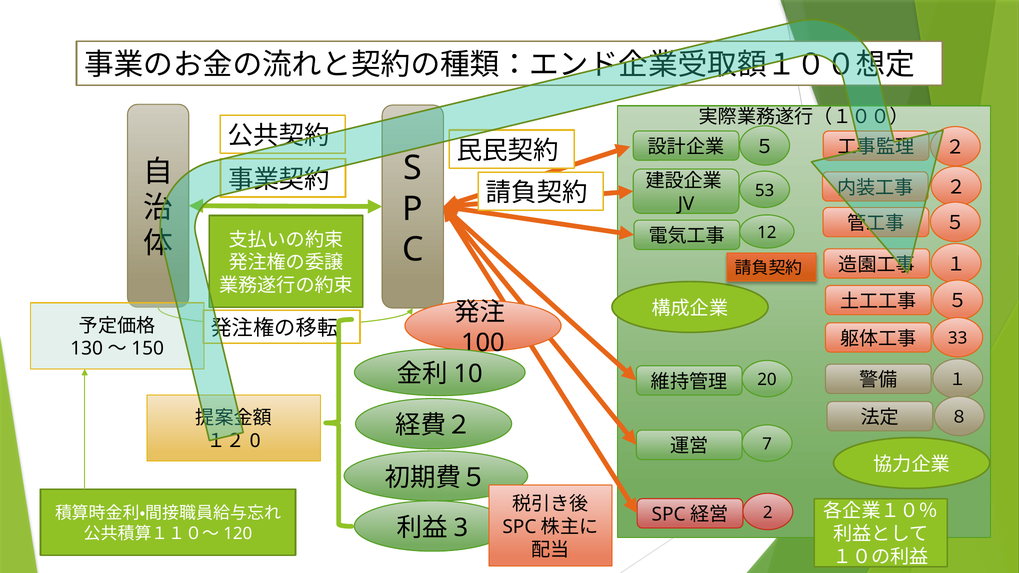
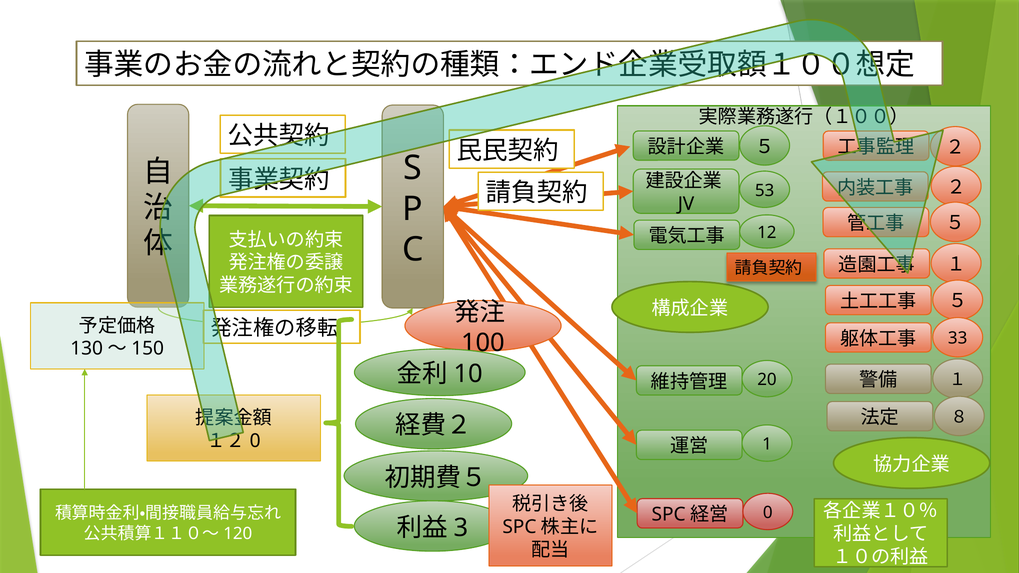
7: 7 -> 1
2: 2 -> 0
